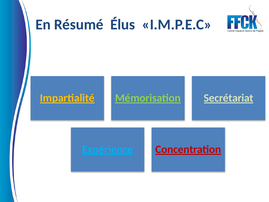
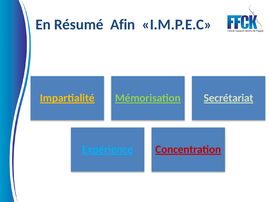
Élus: Élus -> Afin
